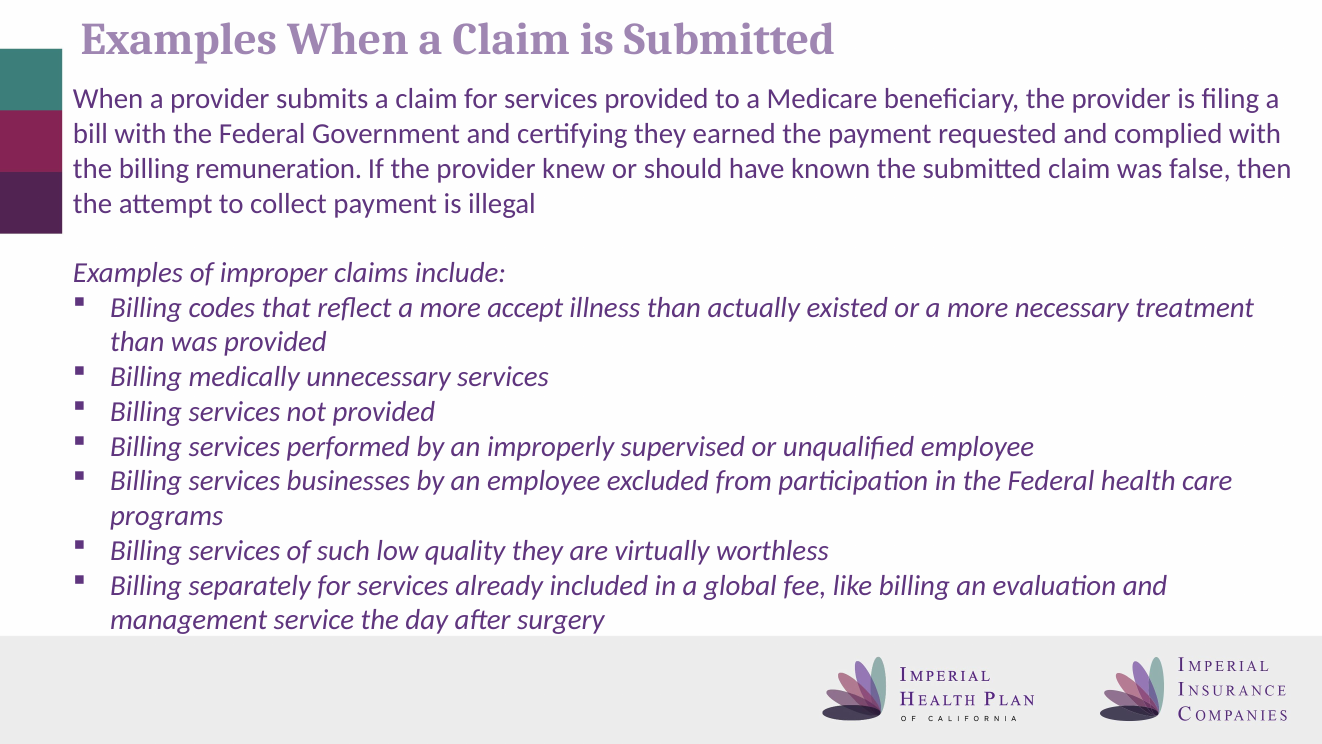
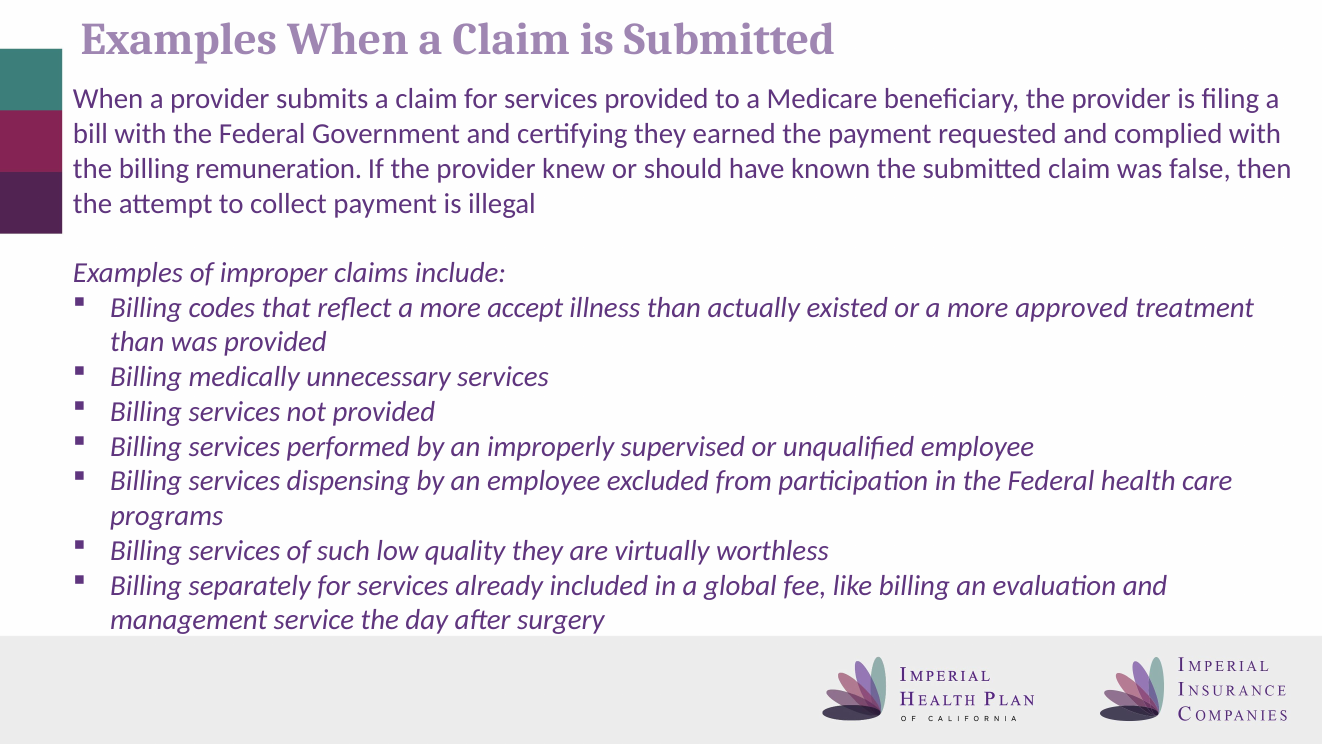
necessary: necessary -> approved
businesses: businesses -> dispensing
